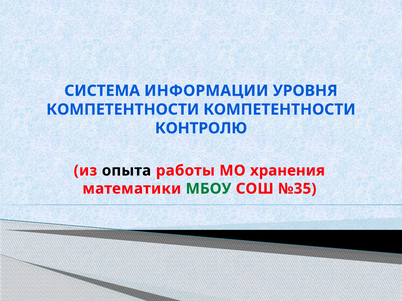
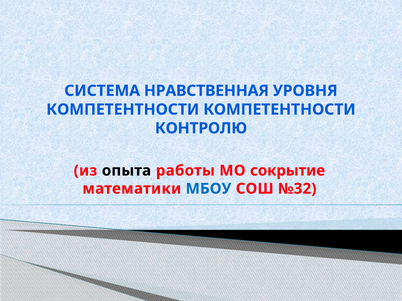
ИНФОРМАЦИИ: ИНФОРМАЦИИ -> НРАВСТВЕННАЯ
хранения: хранения -> сокрытие
МБОУ colour: green -> blue
№35: №35 -> №32
